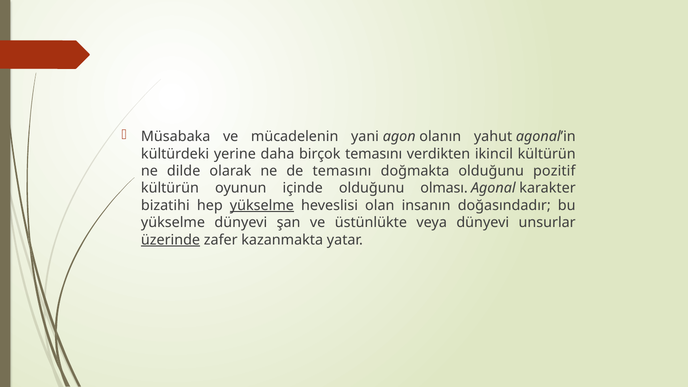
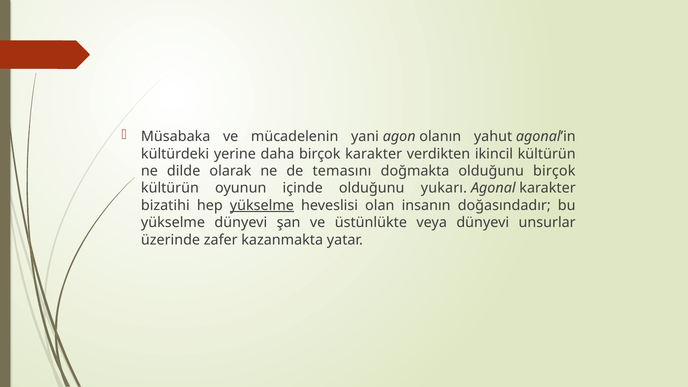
birçok temasını: temasını -> karakter
olduğunu pozitif: pozitif -> birçok
olması: olması -> yukarı
üzerinde underline: present -> none
